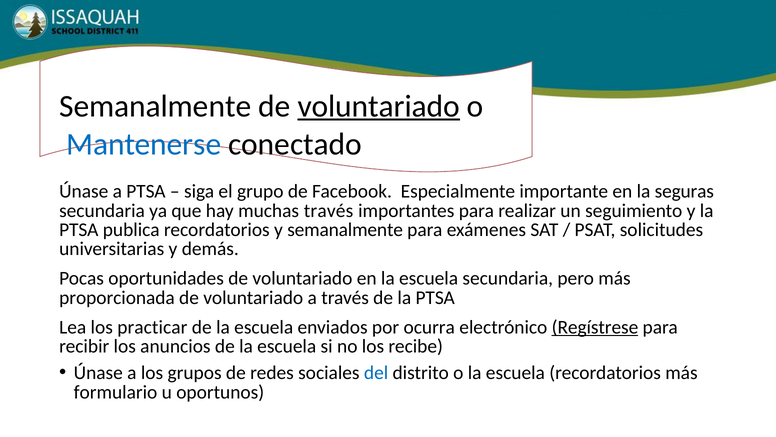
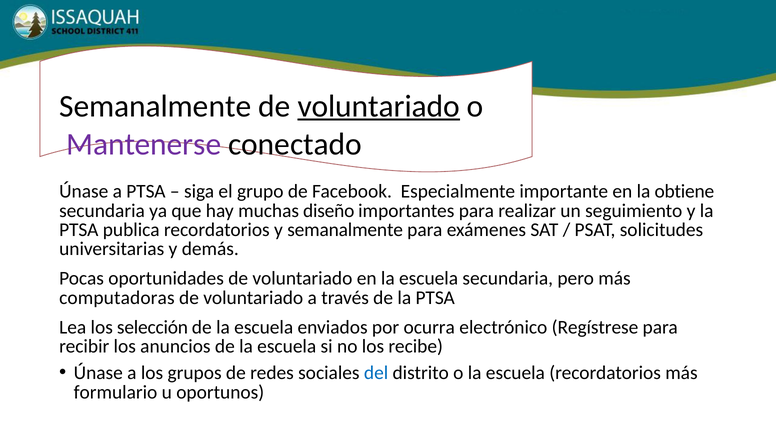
Mantenerse colour: blue -> purple
seguras: seguras -> obtiene
muchas través: través -> diseño
proporcionada: proporcionada -> computadoras
practicar: practicar -> selección
Regístrese underline: present -> none
